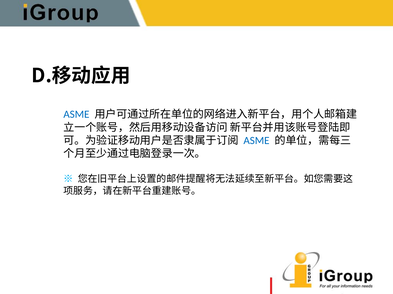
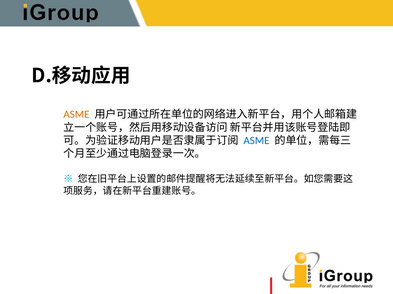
ASME at (76, 115) colour: blue -> orange
